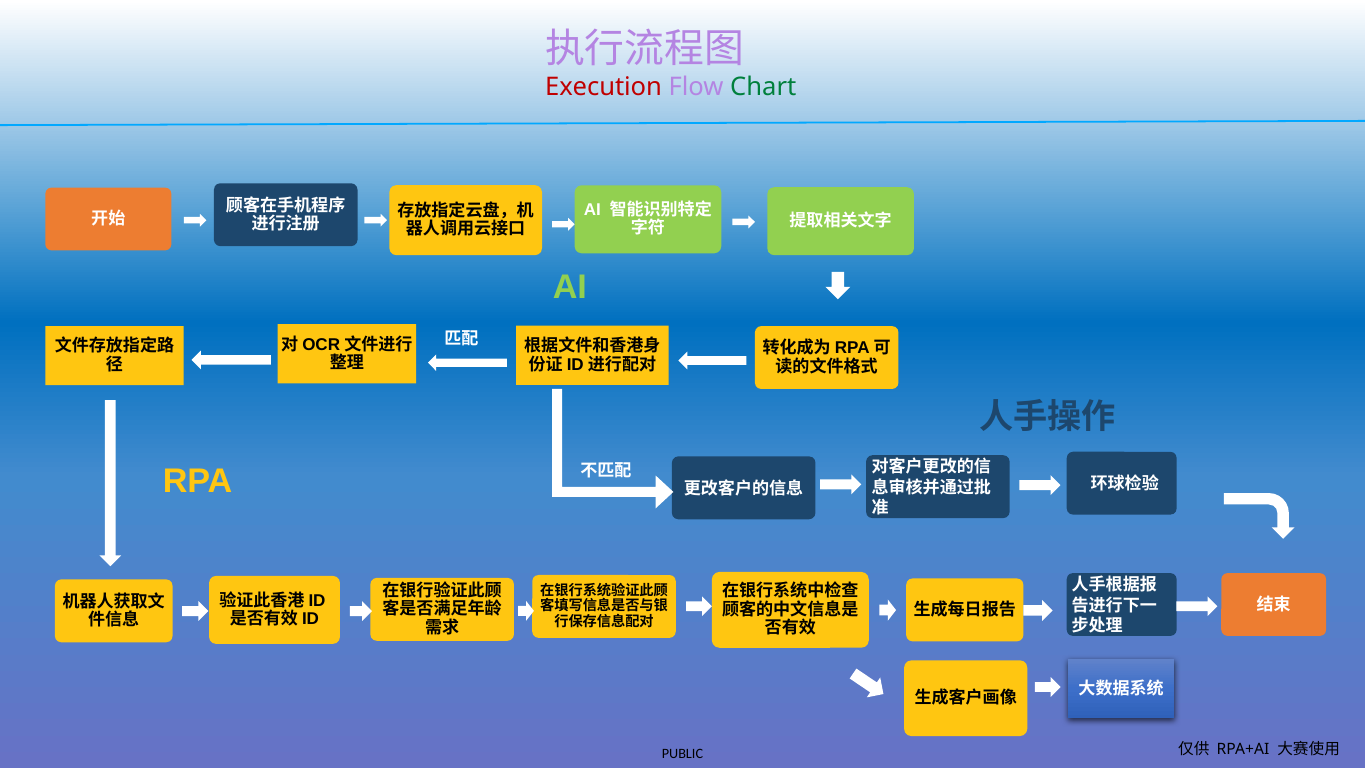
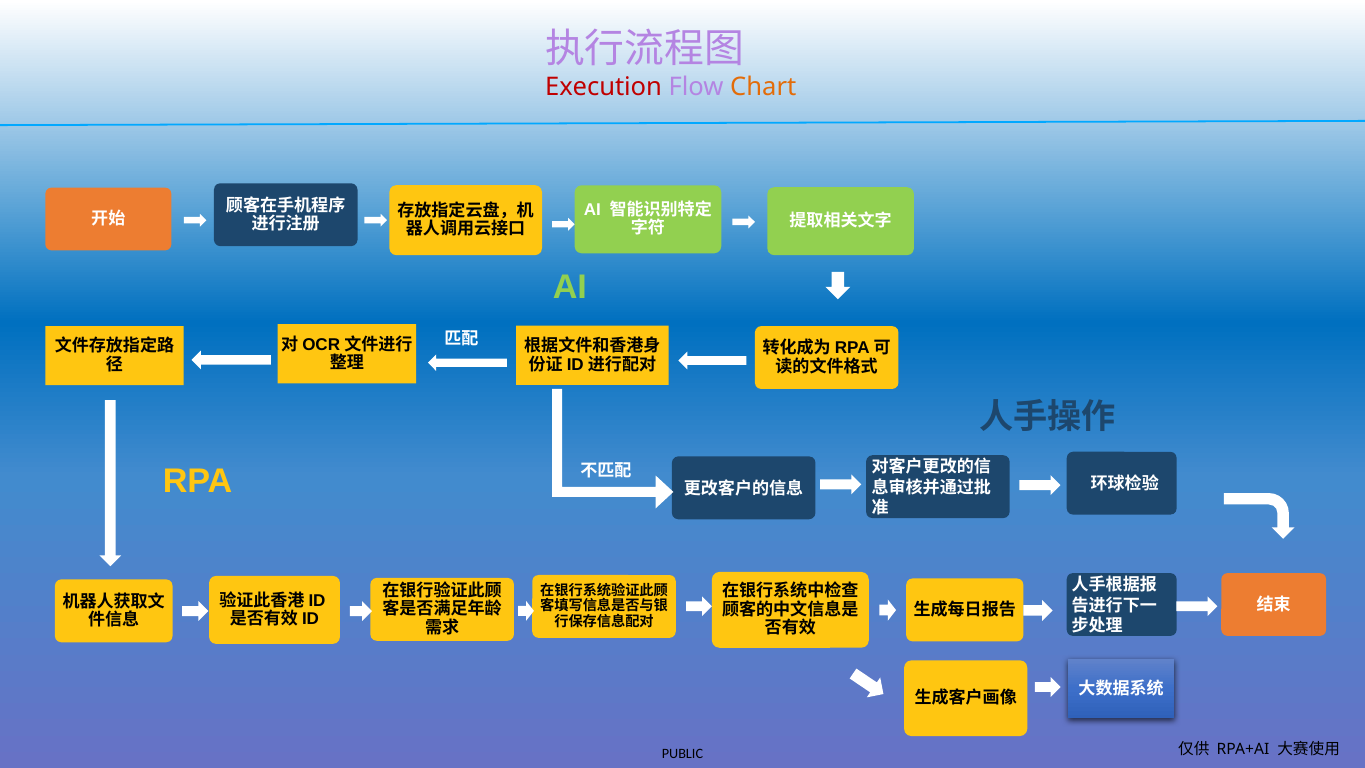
Chart colour: green -> orange
